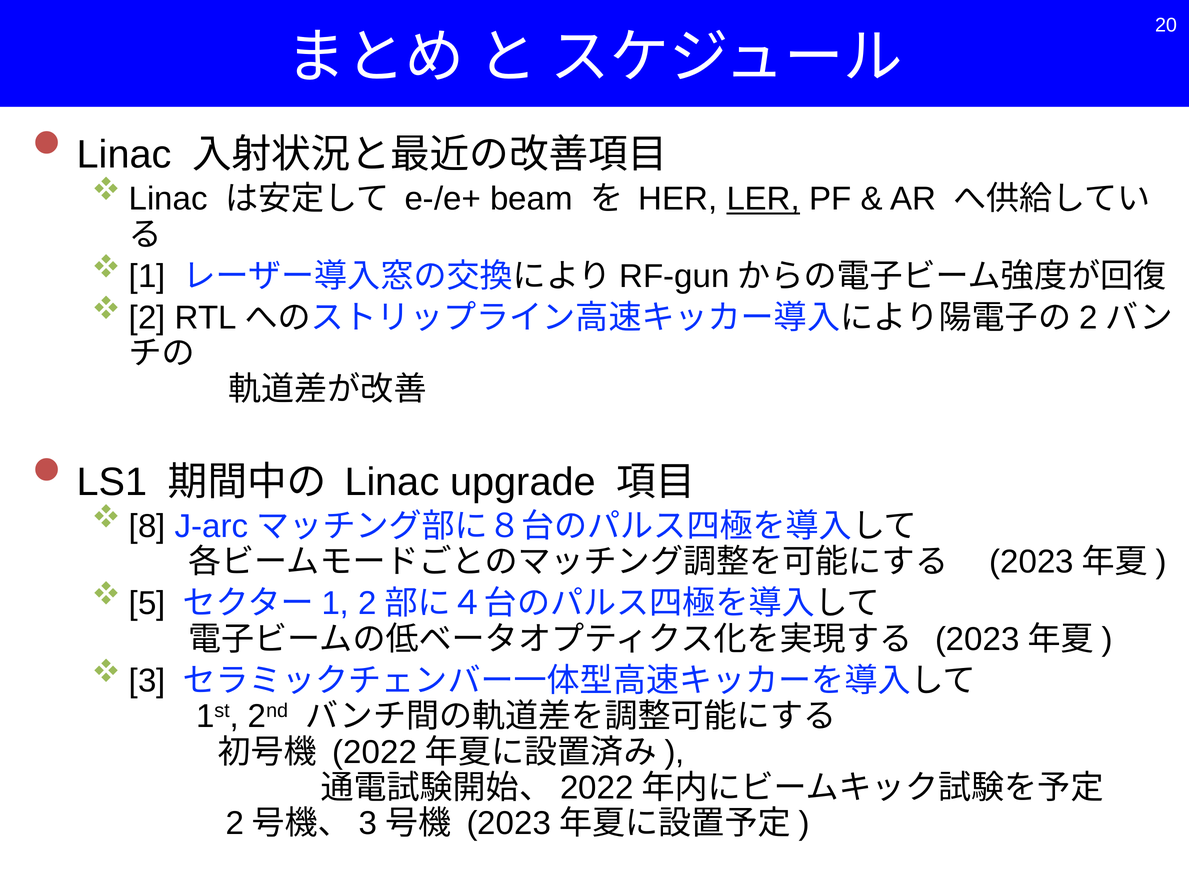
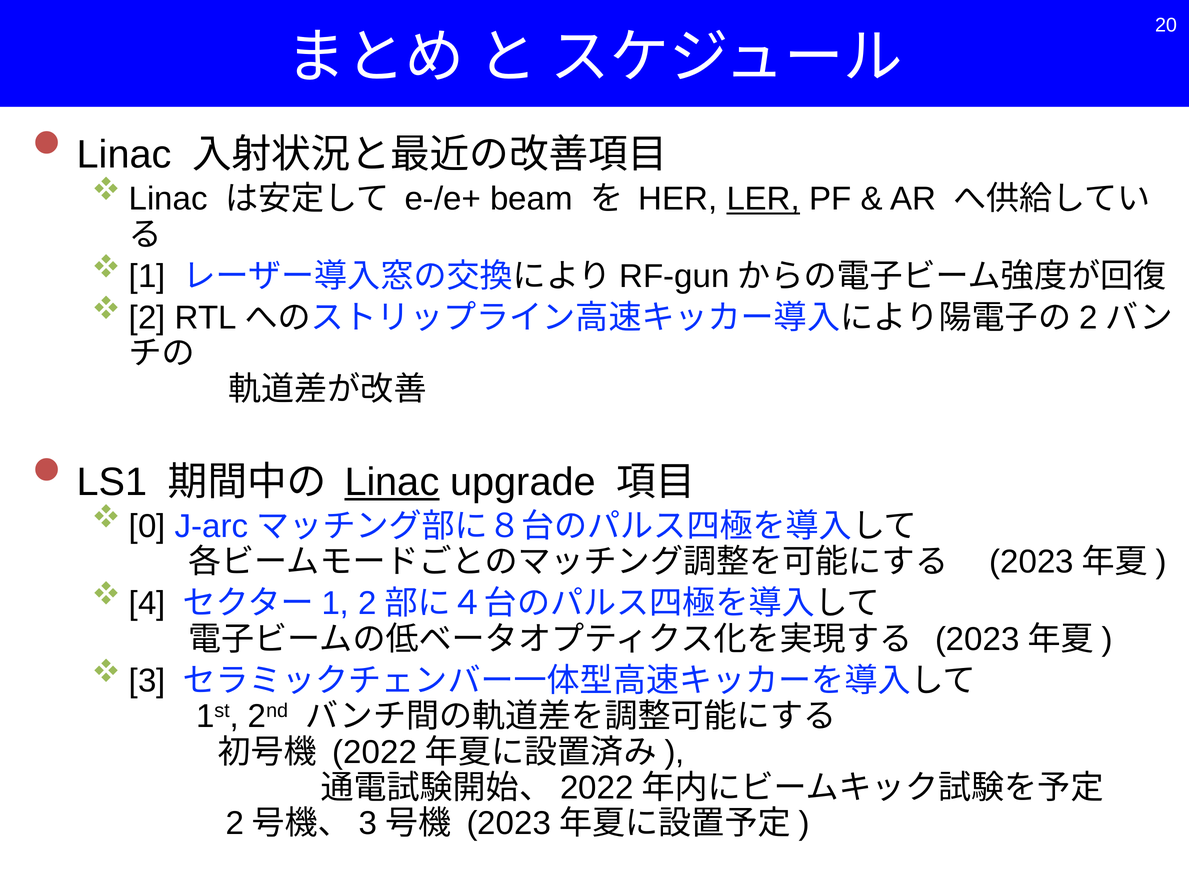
Linac at (392, 482) underline: none -> present
8: 8 -> 0
5: 5 -> 4
